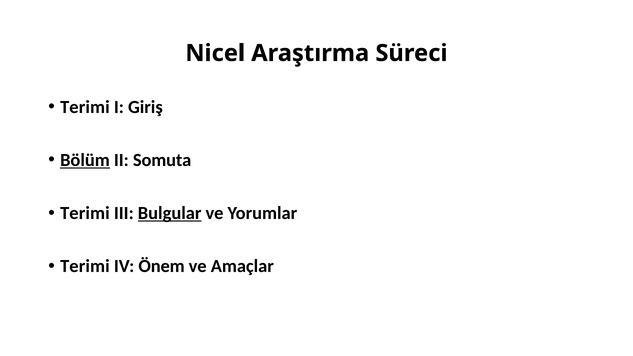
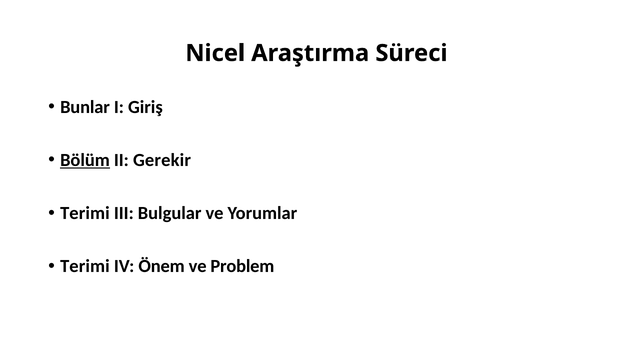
Terimi at (85, 107): Terimi -> Bunlar
Somuta: Somuta -> Gerekir
Bulgular underline: present -> none
Amaçlar: Amaçlar -> Problem
